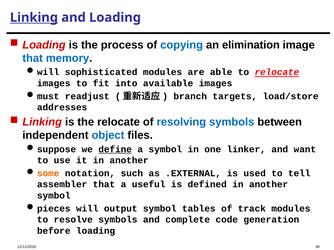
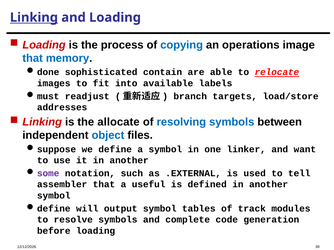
elimination: elimination -> operations
will at (48, 72): will -> done
sophisticated modules: modules -> contain
available images: images -> labels
the relocate: relocate -> allocate
define at (115, 149) underline: present -> none
some colour: orange -> purple
pieces at (54, 209): pieces -> define
